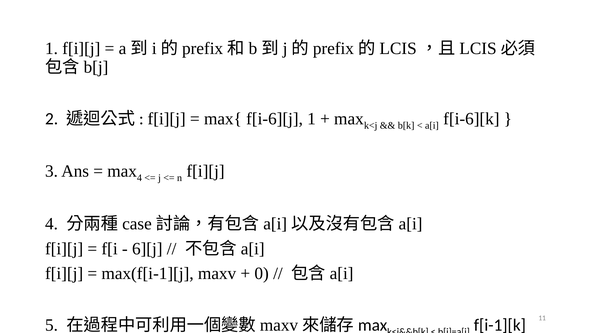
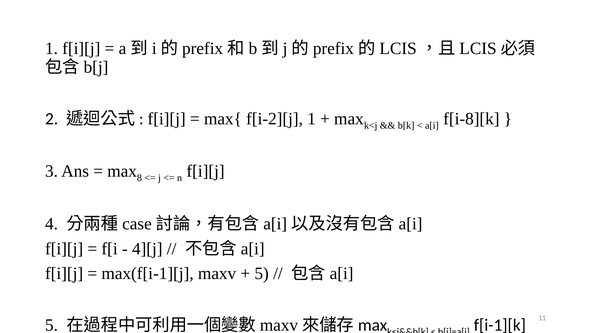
f[i-6][j: f[i-6][j -> f[i-2][j
f[i-6][k: f[i-6][k -> f[i-8][k
4 at (139, 178): 4 -> 8
6][j: 6][j -> 4][j
0 at (262, 273): 0 -> 5
